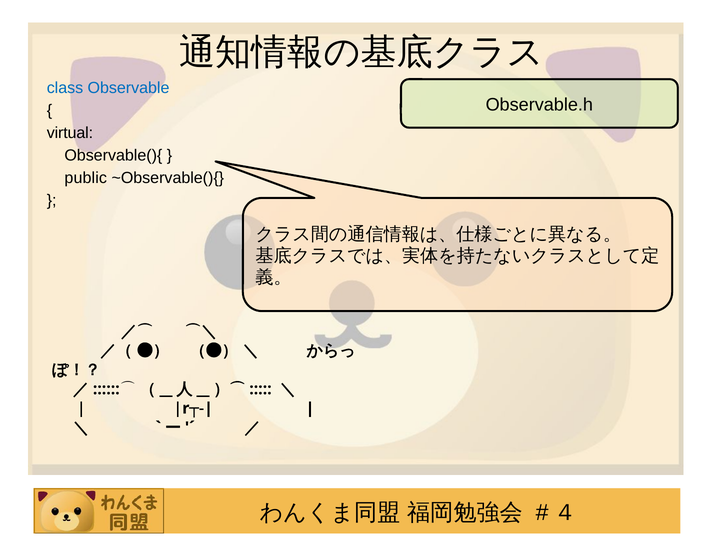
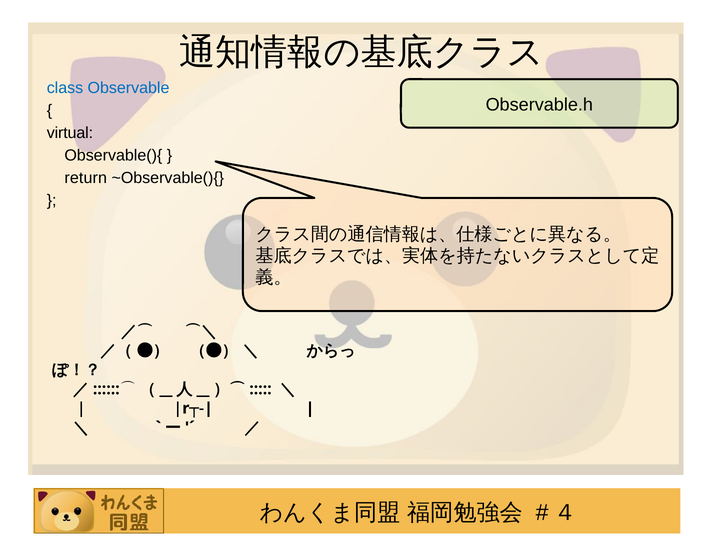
public: public -> return
